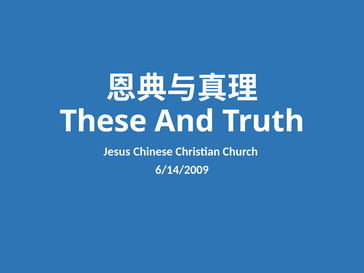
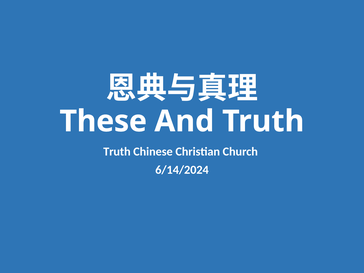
Jesus at (117, 152): Jesus -> Truth
6/14/2009: 6/14/2009 -> 6/14/2024
